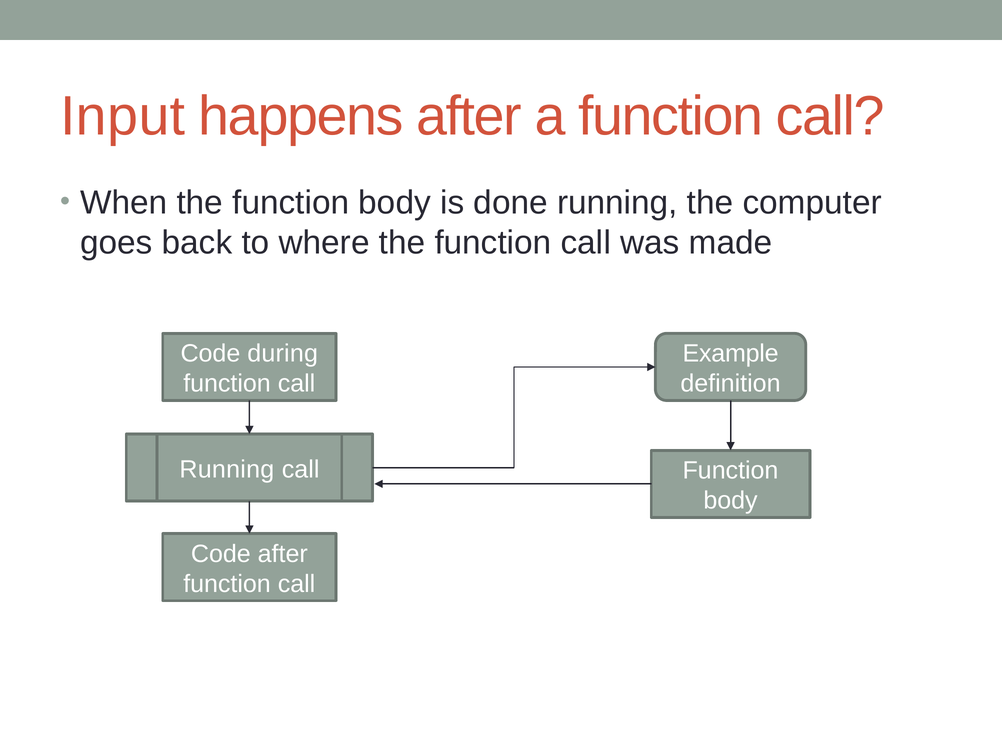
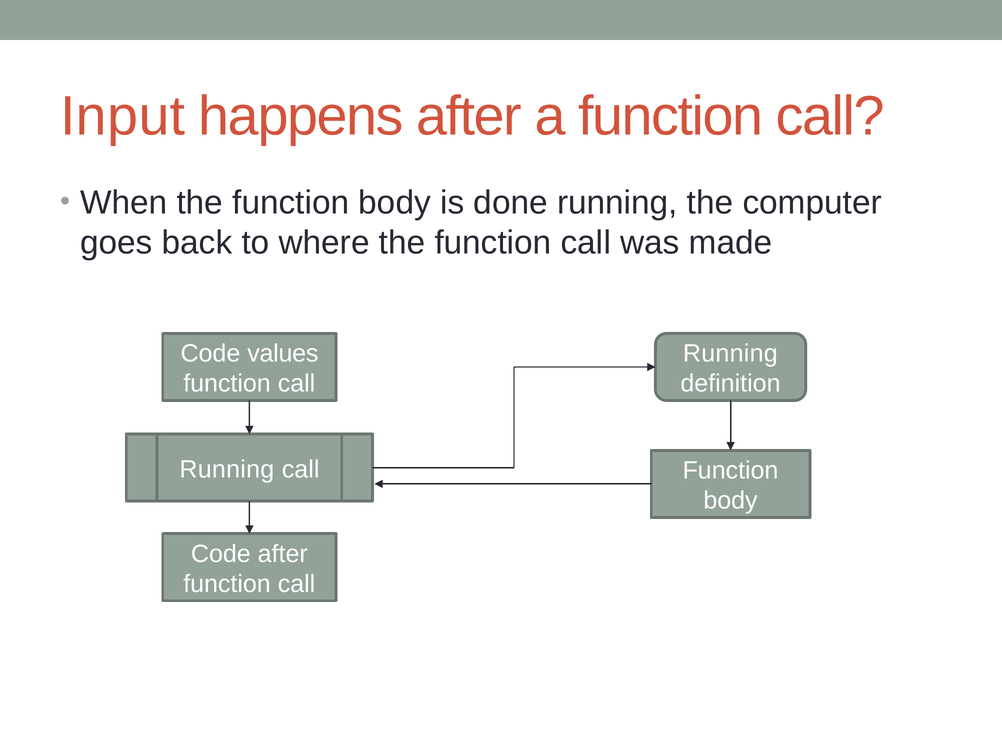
during: during -> values
Example at (731, 354): Example -> Running
